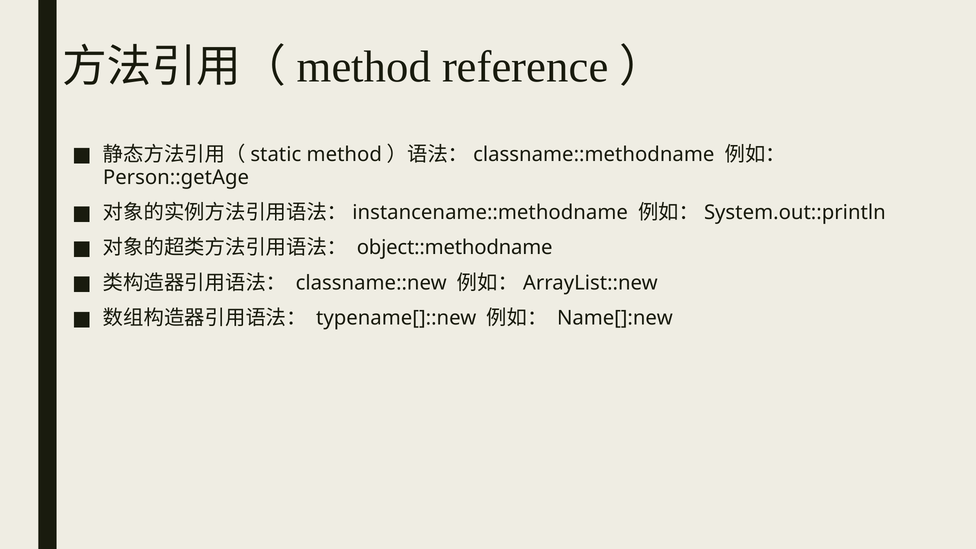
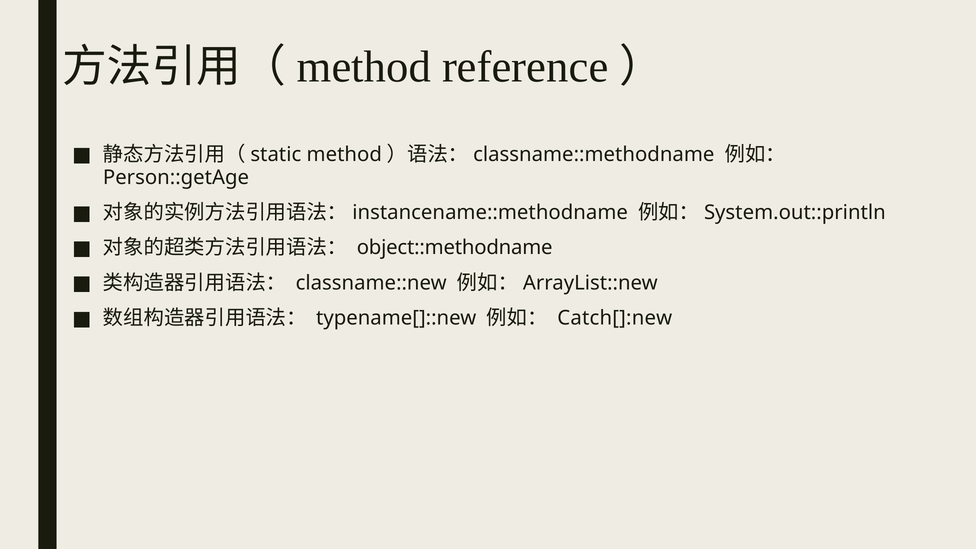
Name[]:new: Name[]:new -> Catch[]:new
